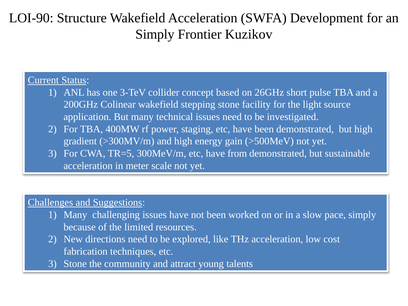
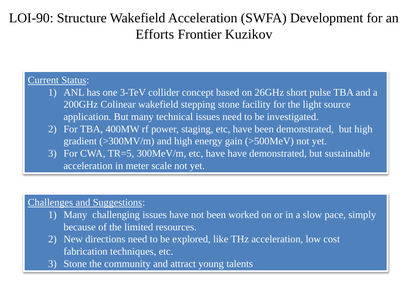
Simply at (155, 34): Simply -> Efforts
have from: from -> have
